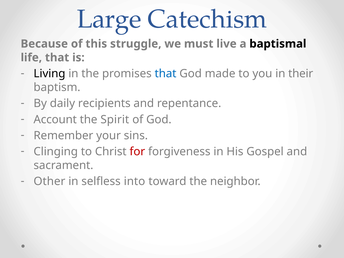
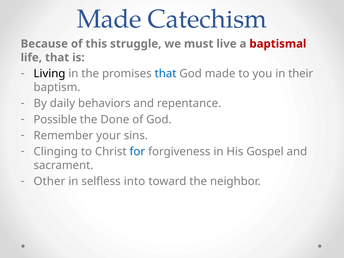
Large at (109, 19): Large -> Made
baptismal colour: black -> red
recipients: recipients -> behaviors
Account: Account -> Possible
Spirit: Spirit -> Done
for colour: red -> blue
